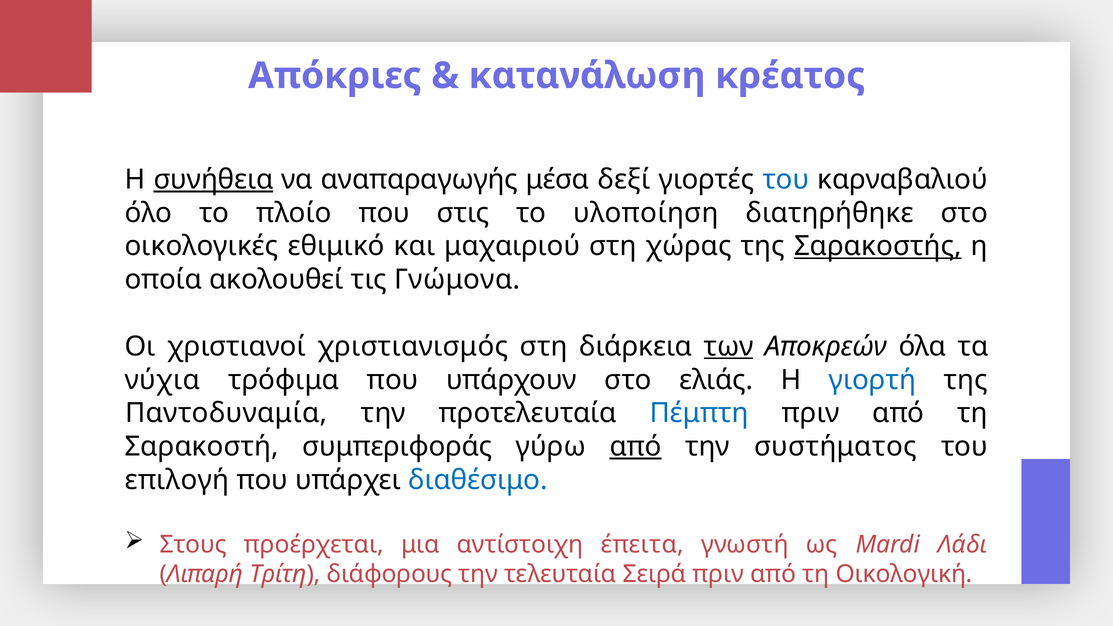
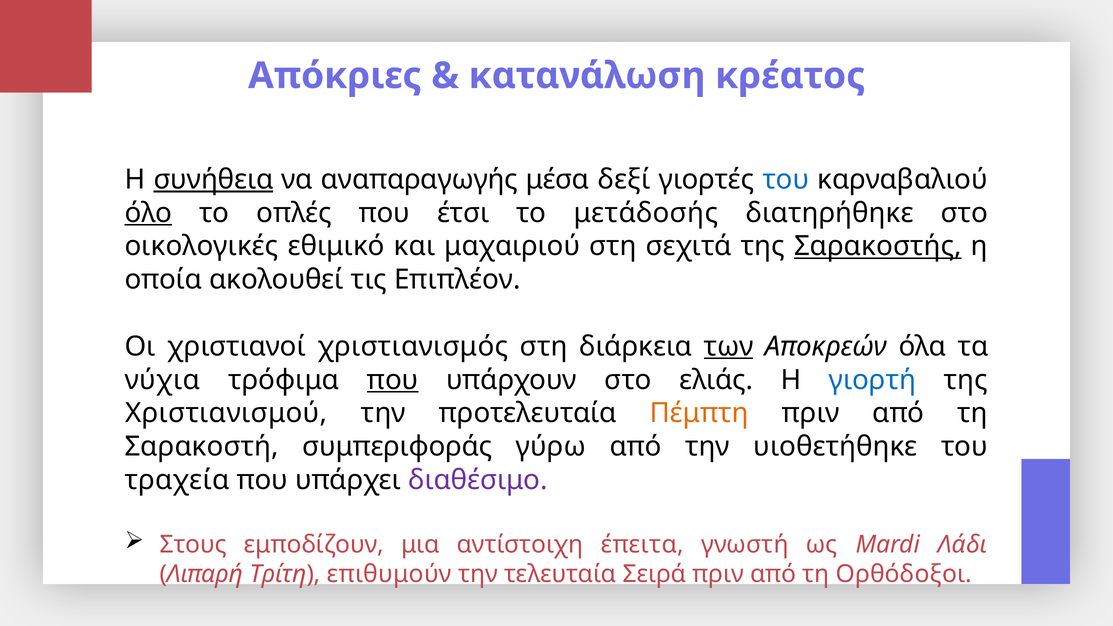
όλο underline: none -> present
πλοίο: πλοίο -> οπλές
στις: στις -> έτσι
υλοποίηση: υλοποίηση -> μετάδοσής
χώρας: χώρας -> σεχιτά
Γνώμονα: Γνώμονα -> Επιπλέον
που at (393, 380) underline: none -> present
Παντοδυναμία: Παντοδυναμία -> Χριστιανισμού
Πέμπτη colour: blue -> orange
από at (636, 447) underline: present -> none
συστήματος: συστήματος -> υιοθετήθηκε
επιλογή: επιλογή -> τραχεία
διαθέσιμο colour: blue -> purple
προέρχεται: προέρχεται -> εμποδίζουν
διάφορους: διάφορους -> επιθυμούν
Οικολογική: Οικολογική -> Ορθόδοξοι
